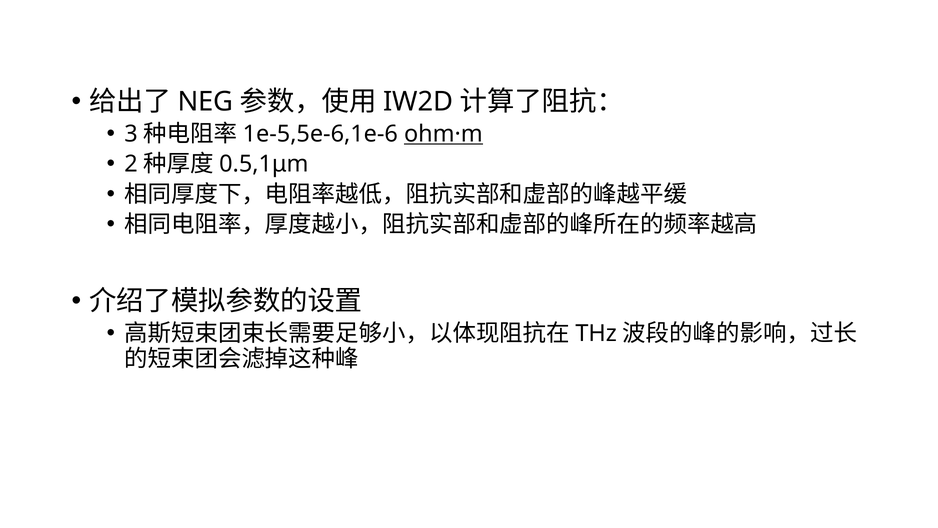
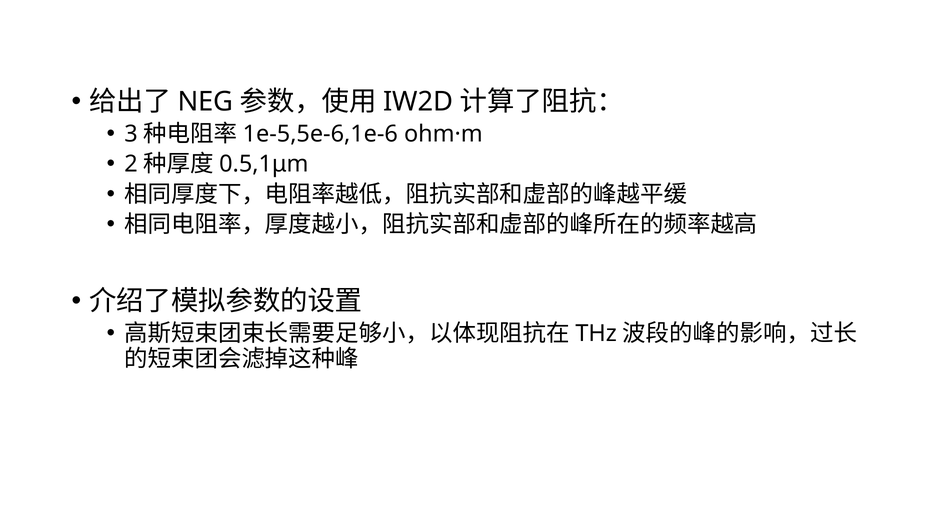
ohm·m underline: present -> none
